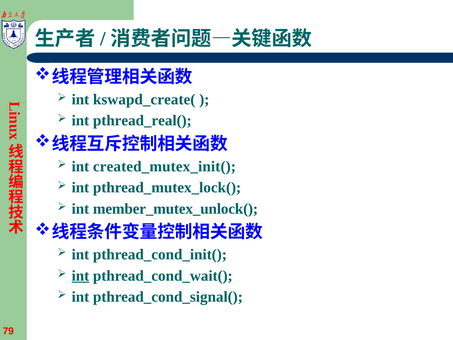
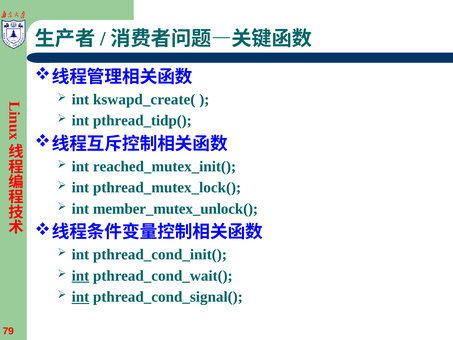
pthread_real(: pthread_real( -> pthread_tidp(
created_mutex_init(: created_mutex_init( -> reached_mutex_init(
int at (80, 297) underline: none -> present
